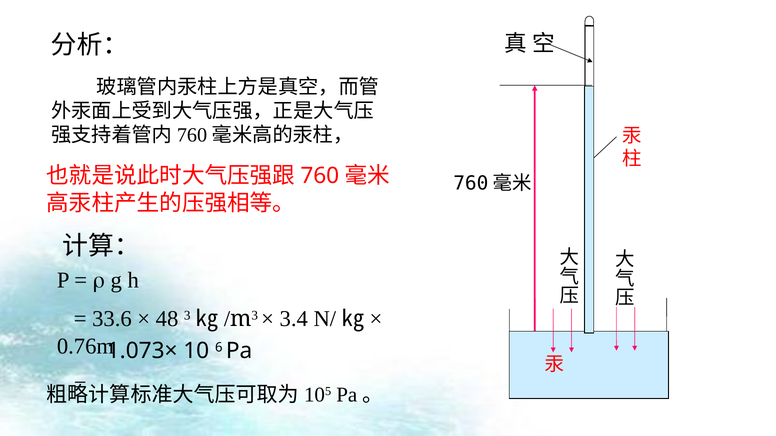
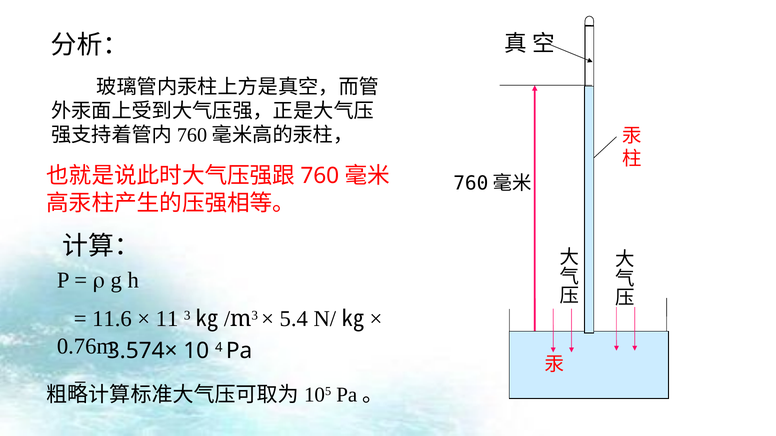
33.6: 33.6 -> 11.6
48: 48 -> 11
3.4: 3.4 -> 5.4
1.073×: 1.073× -> 3.574×
6: 6 -> 4
